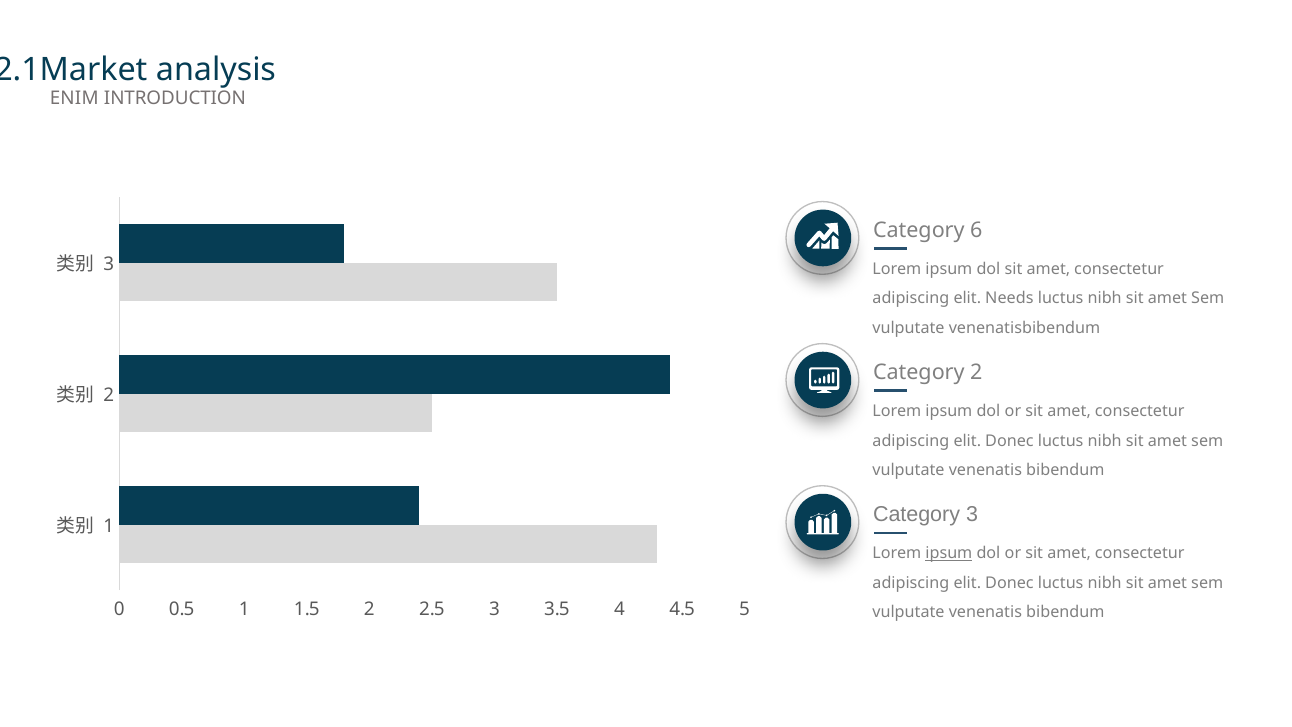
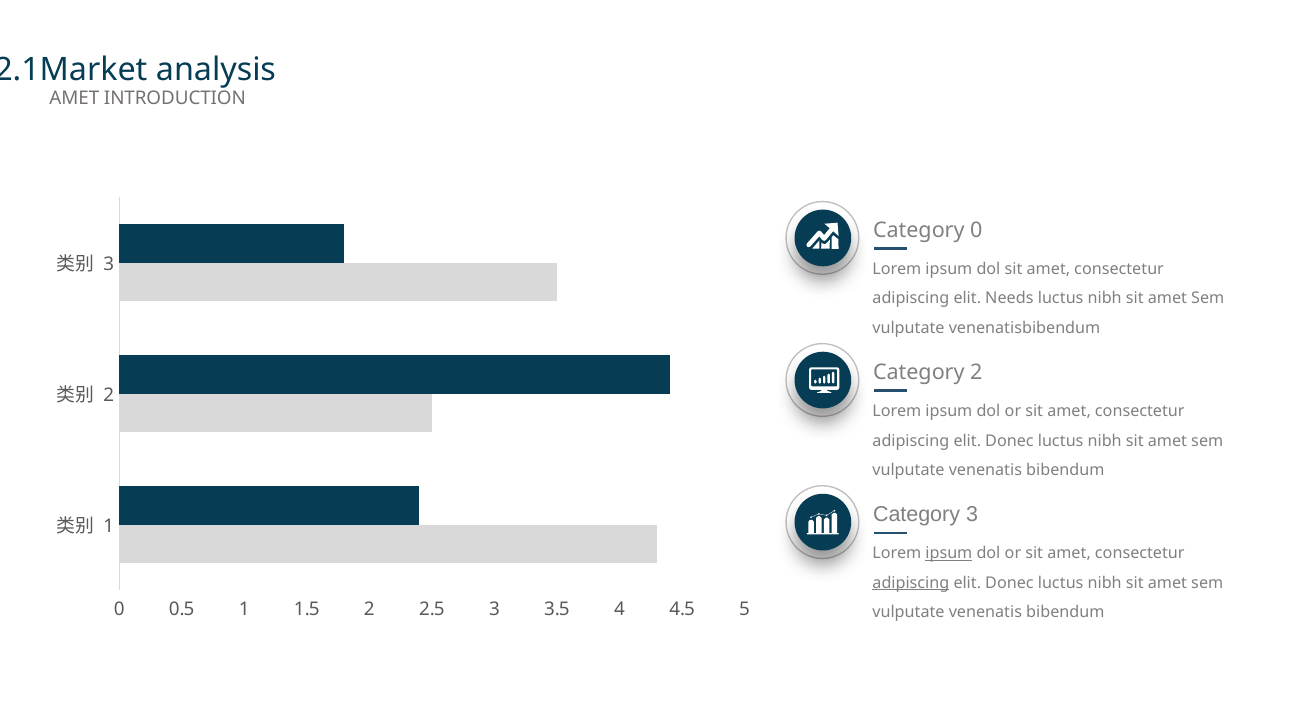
ENIM at (74, 98): ENIM -> AMET
Category 6: 6 -> 0
adipiscing at (911, 583) underline: none -> present
